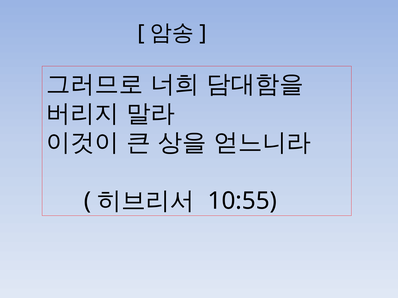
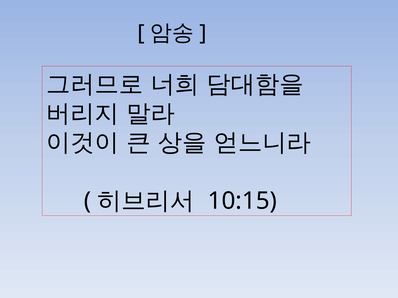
10:55: 10:55 -> 10:15
